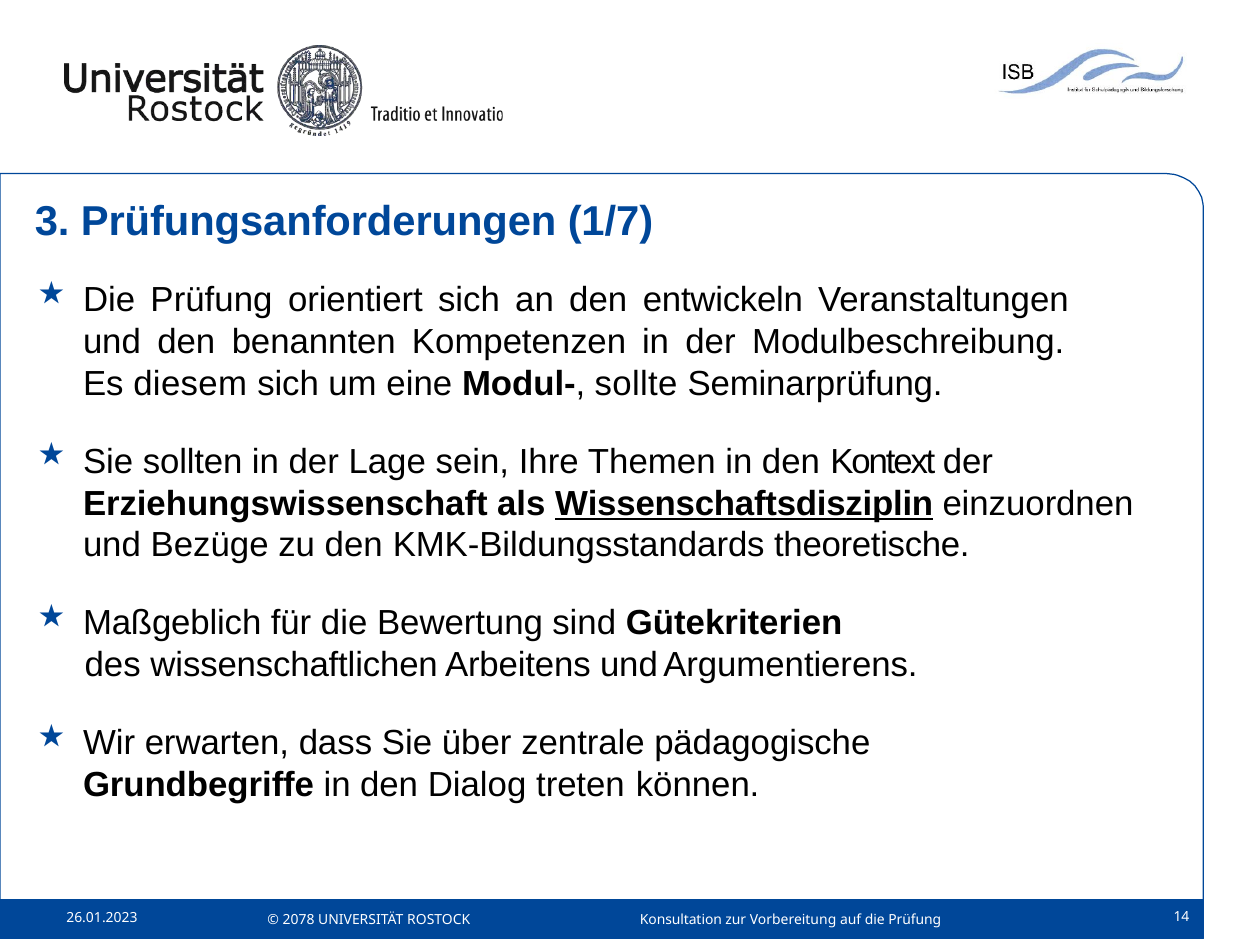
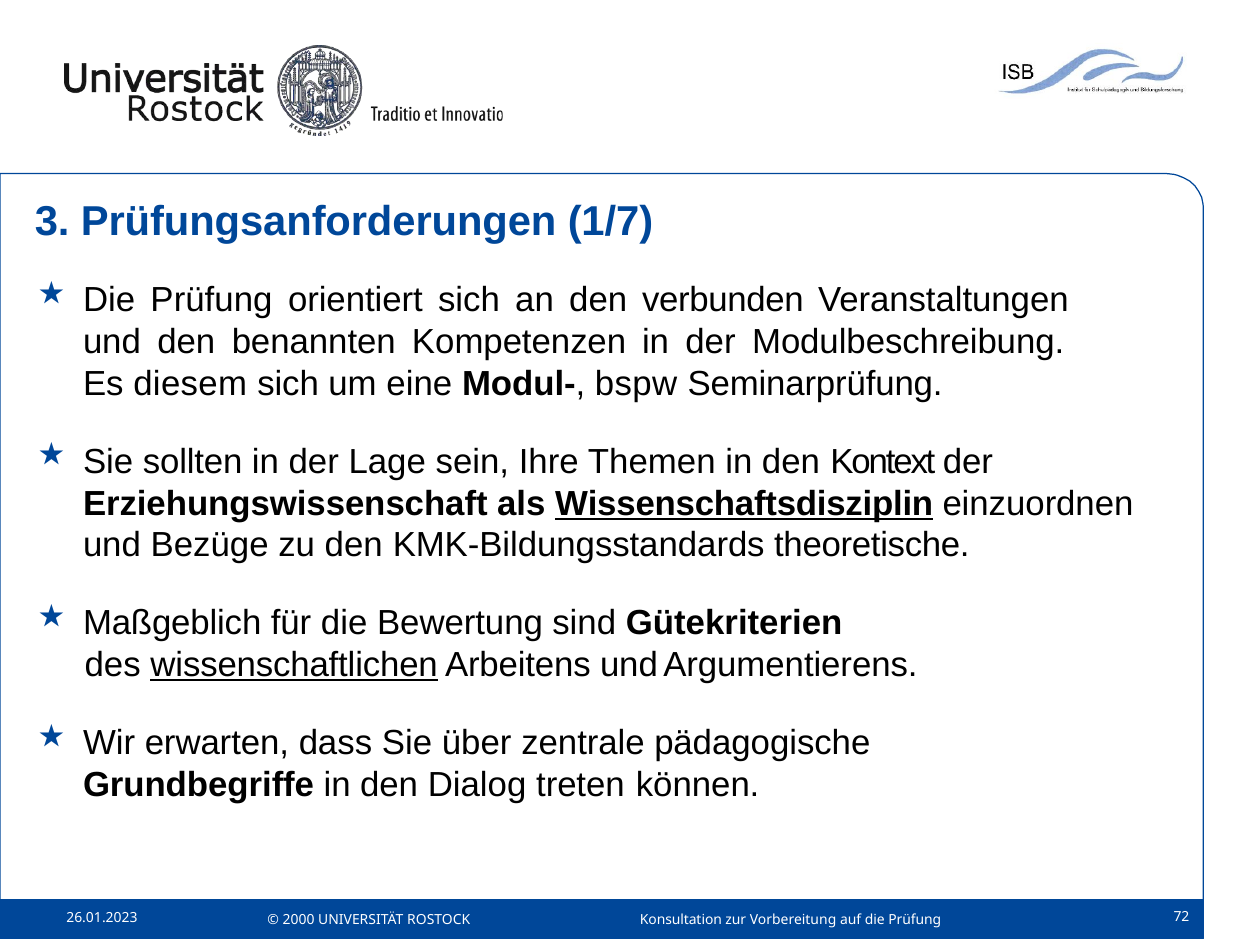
entwickeln: entwickeln -> verbunden
sollte: sollte -> bspw
wissenschaftlichen underline: none -> present
14: 14 -> 72
2078: 2078 -> 2000
